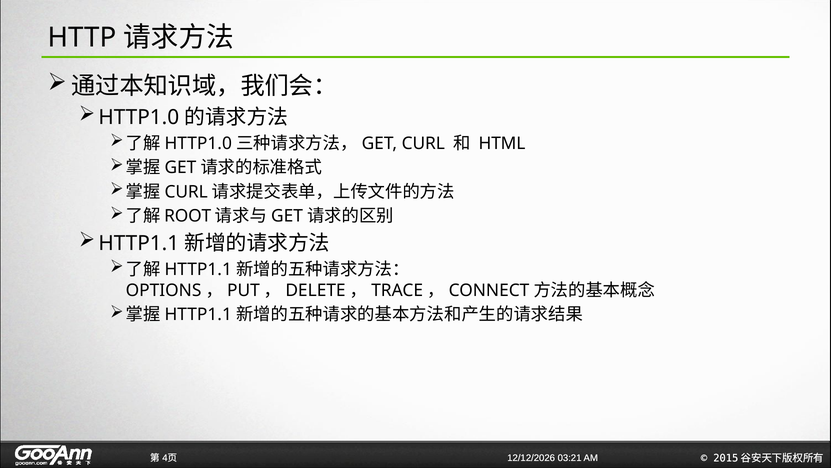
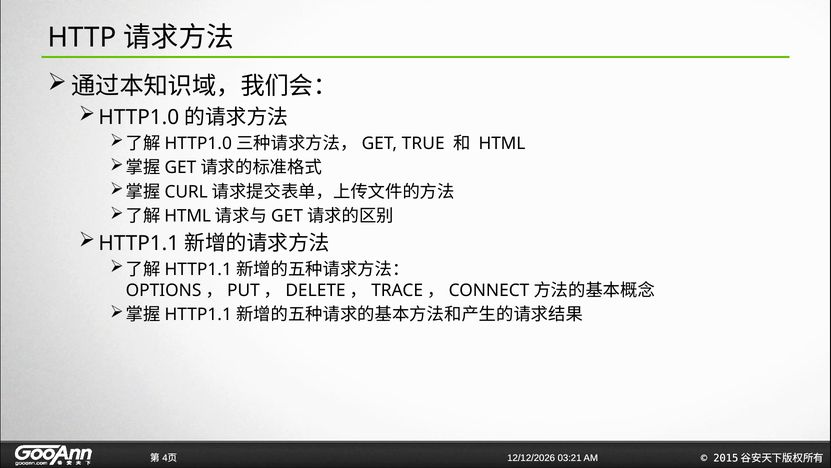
CURL at (423, 143): CURL -> TRUE
ROOT at (188, 216): ROOT -> HTML
